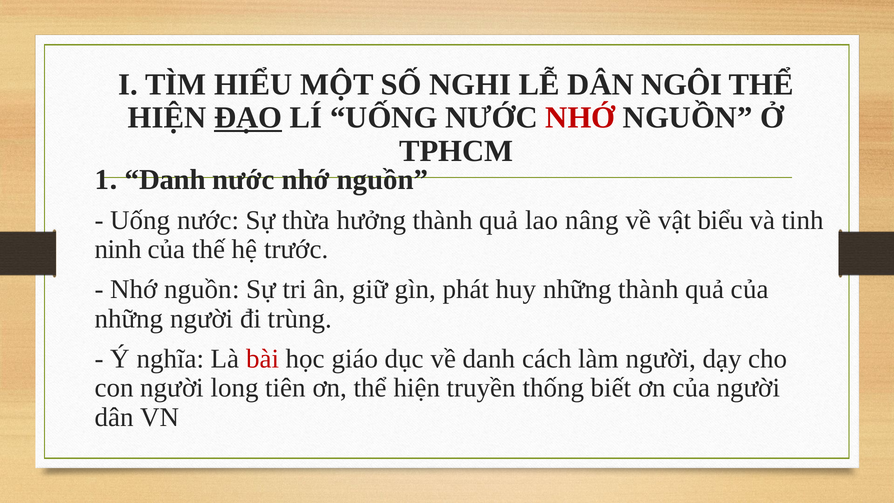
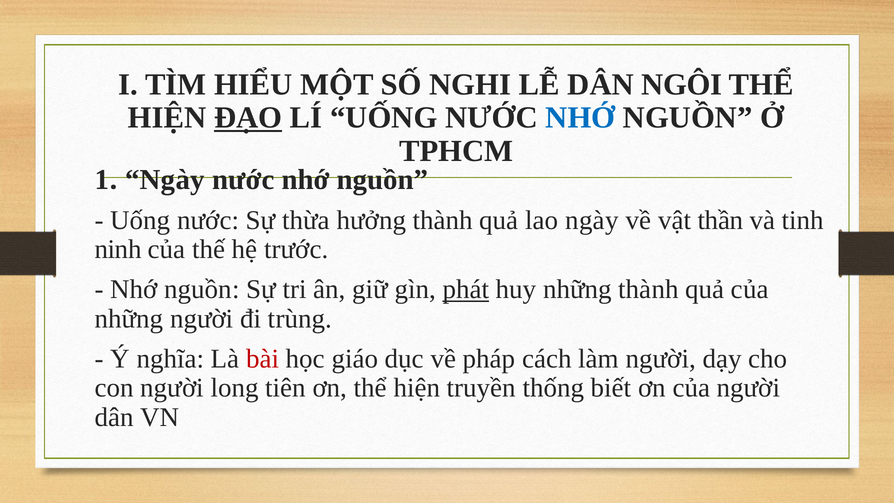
NHỚ at (580, 118) colour: red -> blue
Danh at (165, 179): Danh -> Ngày
lao nâng: nâng -> ngày
biểu: biểu -> thần
phát underline: none -> present
về danh: danh -> pháp
